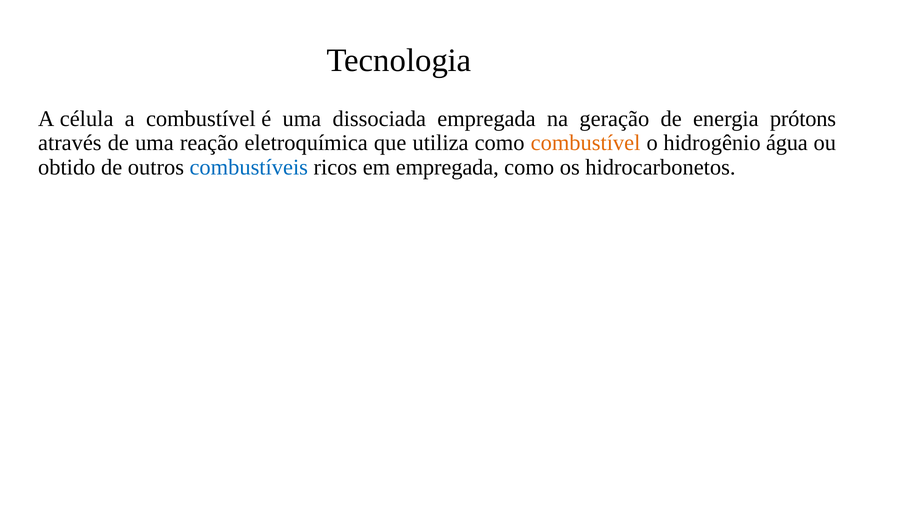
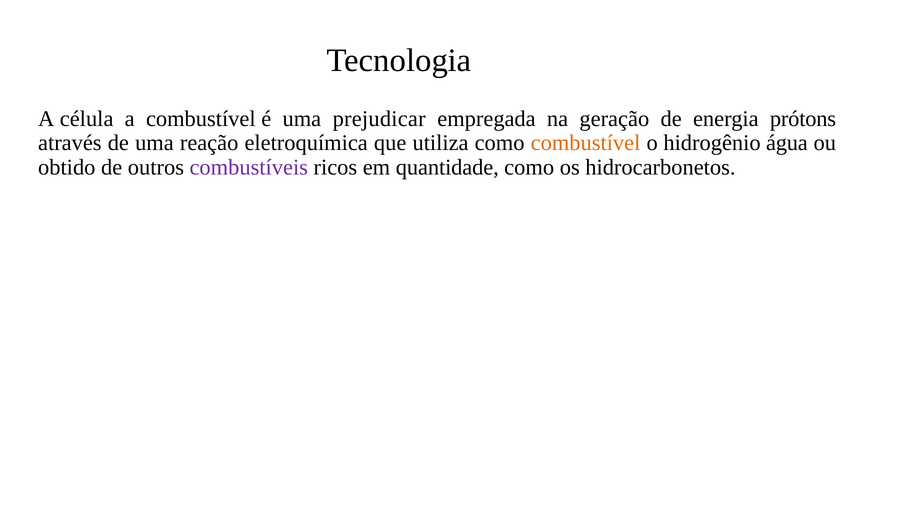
dissociada: dissociada -> prejudicar
combustíveis colour: blue -> purple
em empregada: empregada -> quantidade
